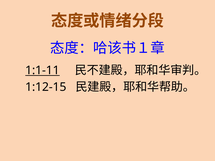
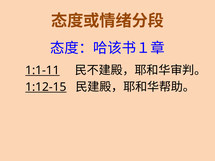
1:12-15 underline: none -> present
